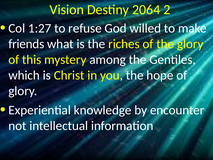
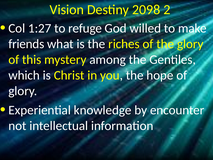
2064: 2064 -> 2098
refuse: refuse -> refuge
